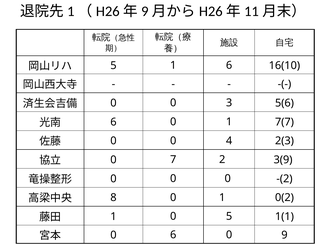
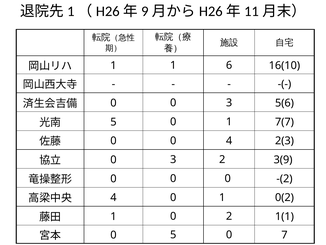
5 at (113, 65): 5 -> 1
6 at (113, 122): 6 -> 5
7 at (173, 159): 7 -> 3
8 at (113, 197): 8 -> 4
0 5: 5 -> 2
0 6: 6 -> 5
9: 9 -> 7
